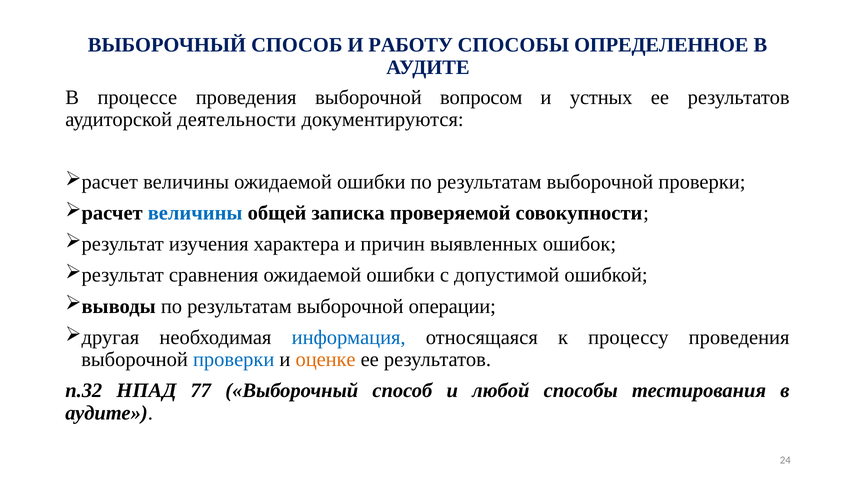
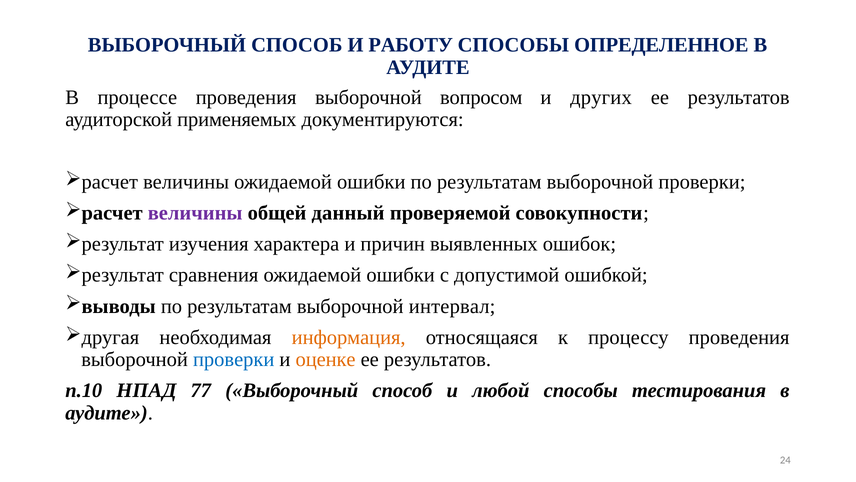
устных: устных -> других
деятельности: деятельности -> применяемых
величины at (195, 213) colour: blue -> purple
записка: записка -> данный
операции: операции -> интервал
информация colour: blue -> orange
п.32: п.32 -> п.10
